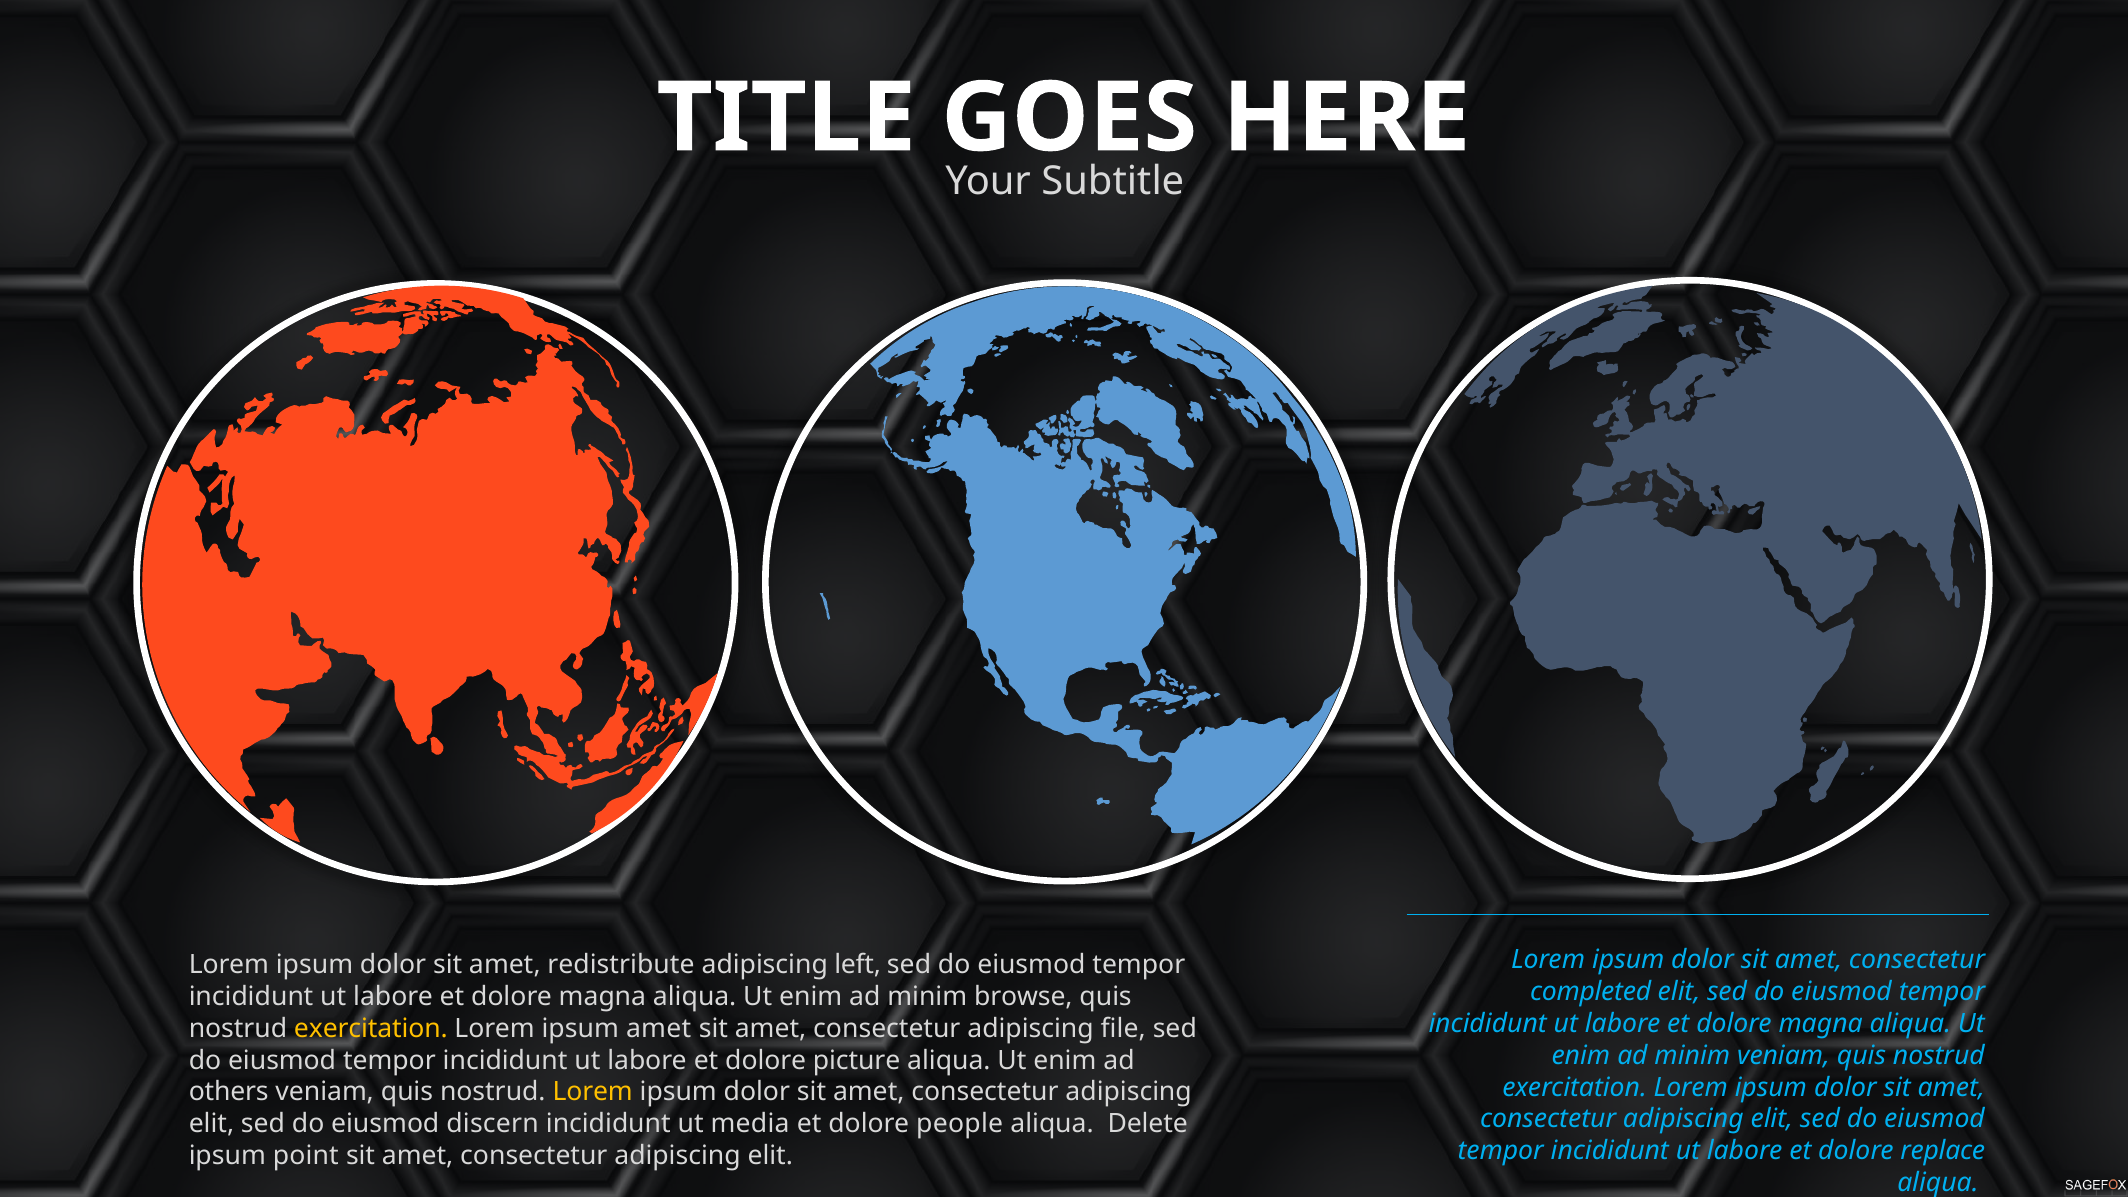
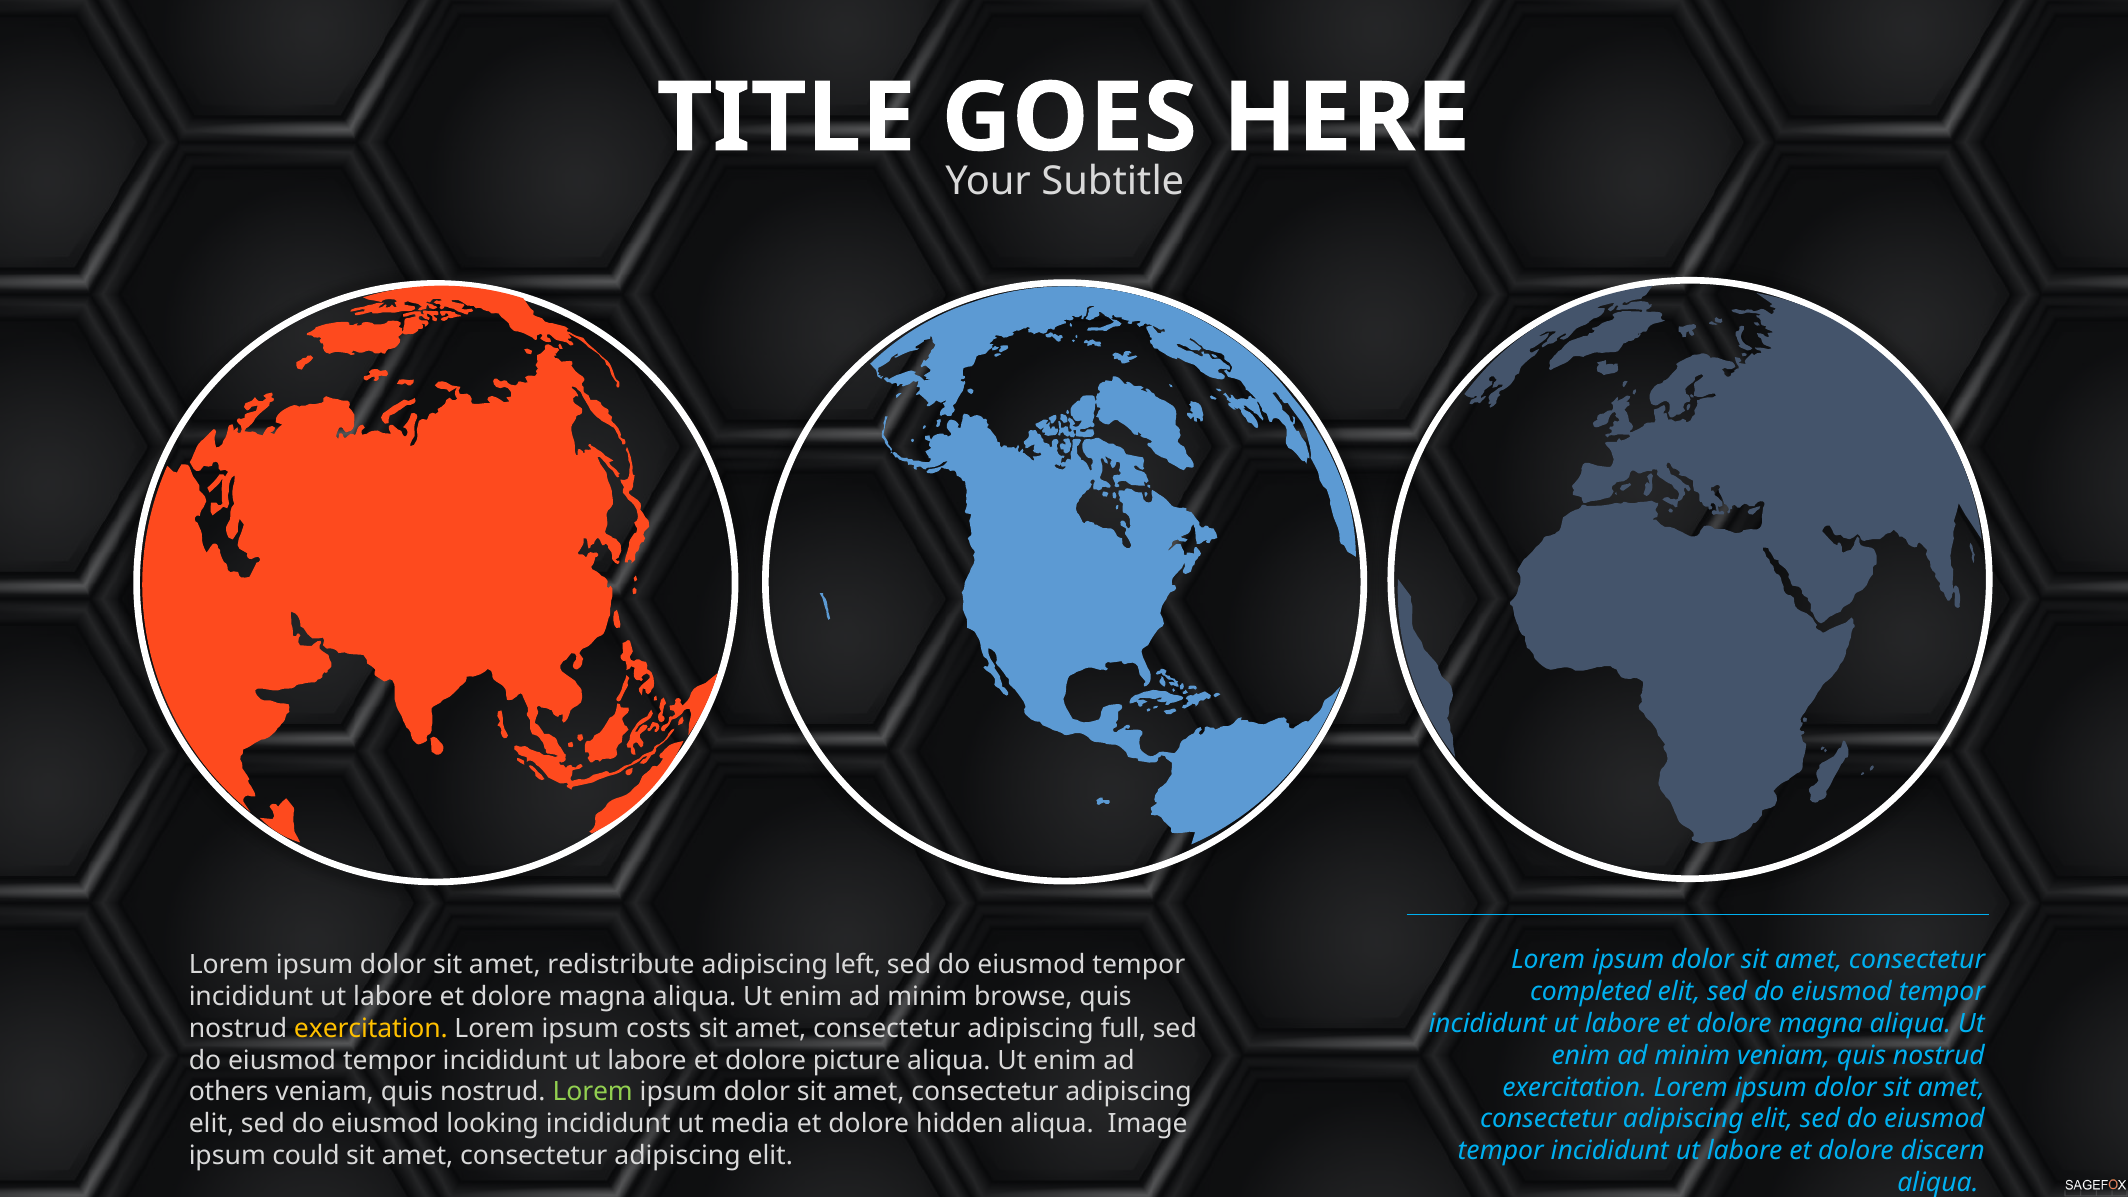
ipsum amet: amet -> costs
file: file -> full
Lorem at (593, 1092) colour: yellow -> light green
discern: discern -> looking
people: people -> hidden
Delete: Delete -> Image
replace: replace -> discern
point: point -> could
